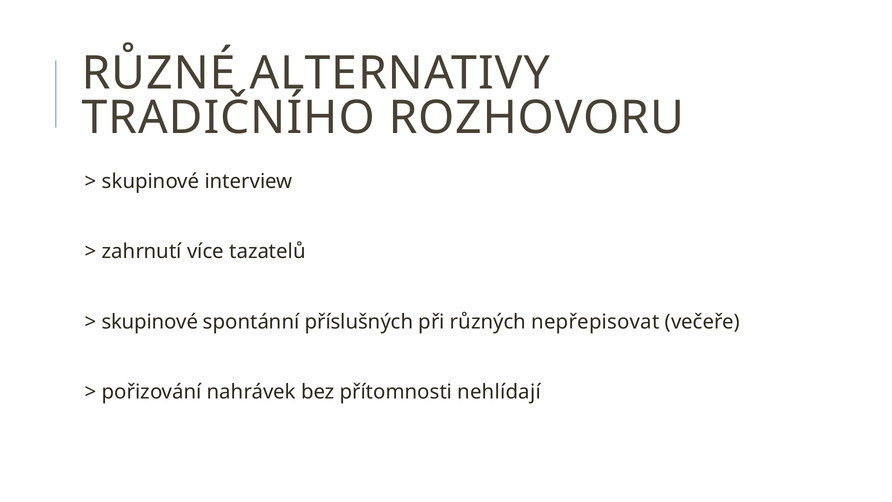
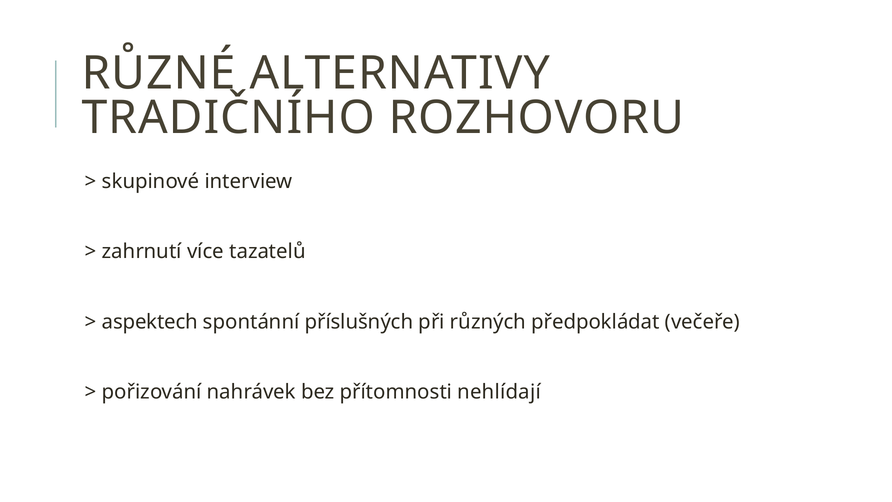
skupinové at (150, 322): skupinové -> aspektech
nepřepisovat: nepřepisovat -> předpokládat
